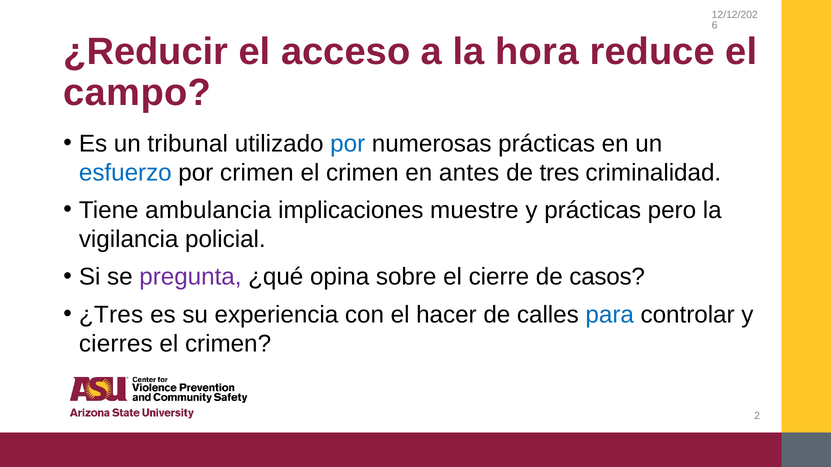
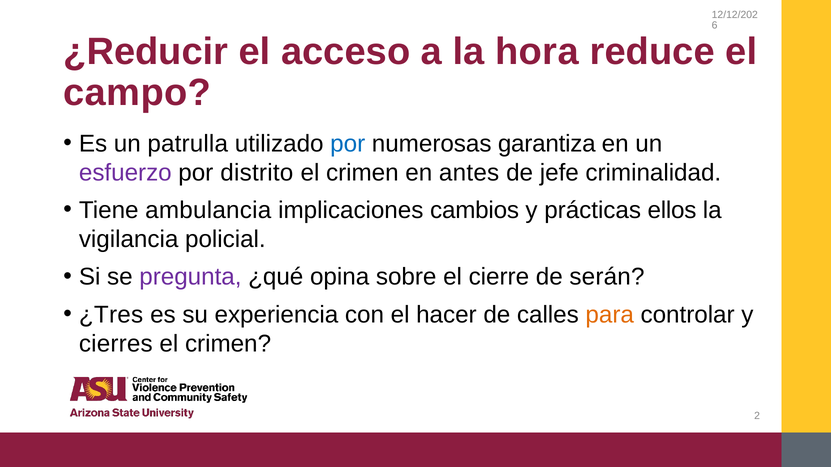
tribunal: tribunal -> patrulla
numerosas prácticas: prácticas -> garantiza
esfuerzo colour: blue -> purple
por crimen: crimen -> distrito
tres: tres -> jefe
muestre: muestre -> cambios
pero: pero -> ellos
casos: casos -> serán
para colour: blue -> orange
